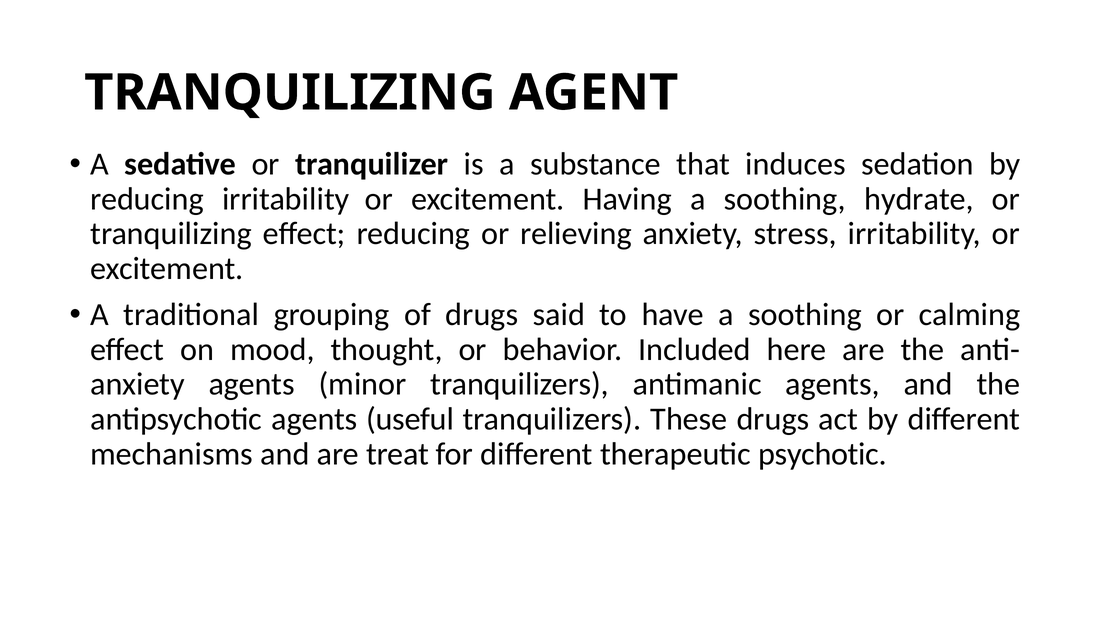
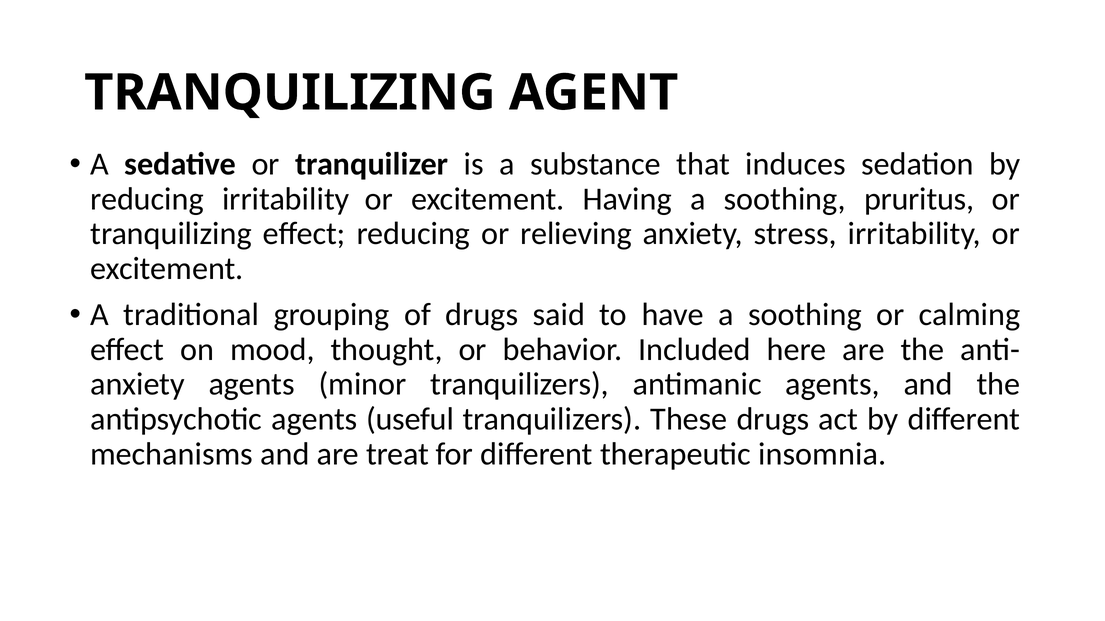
hydrate: hydrate -> pruritus
psychotic: psychotic -> insomnia
